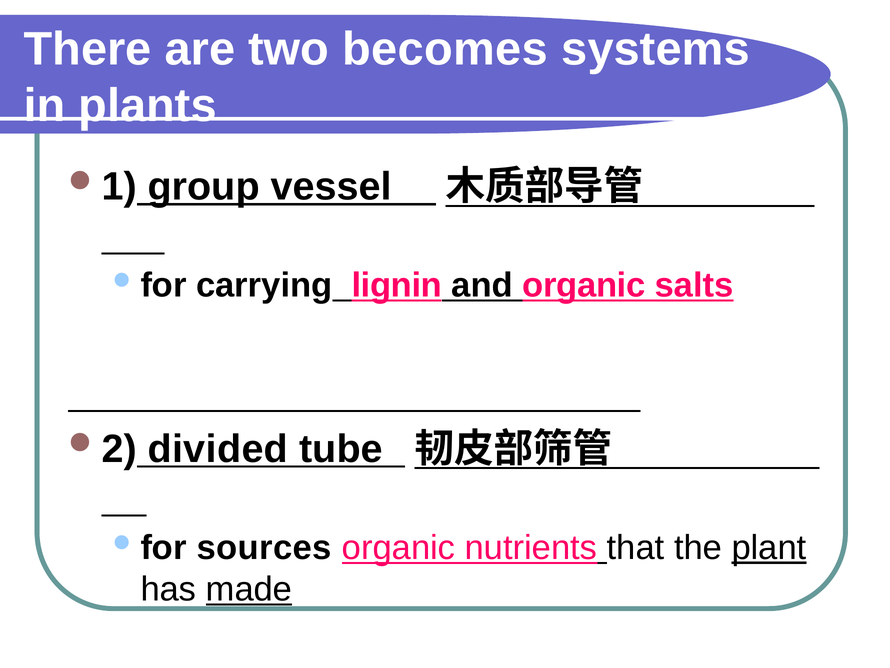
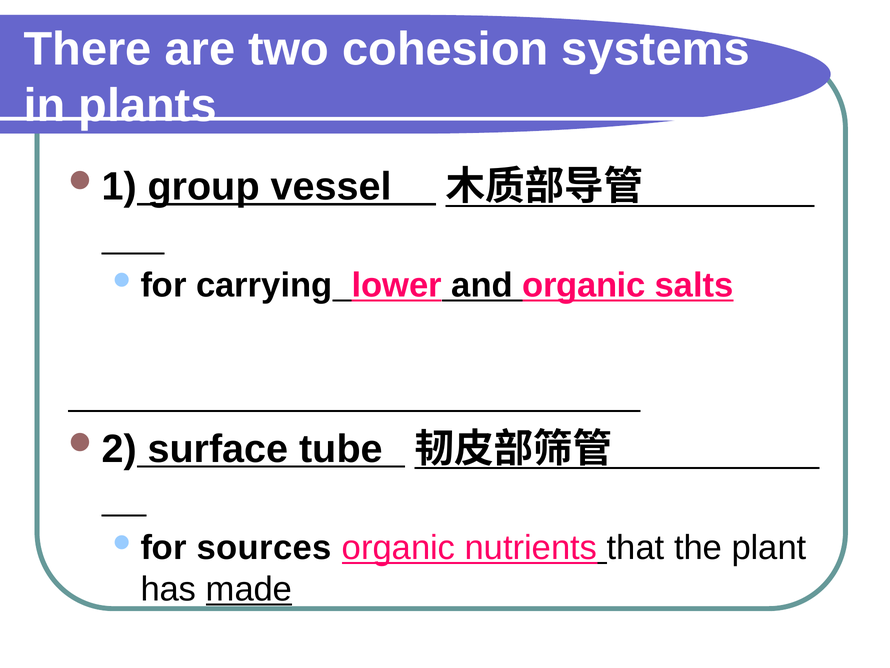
becomes: becomes -> cohesion
lignin: lignin -> lower
divided: divided -> surface
plant underline: present -> none
